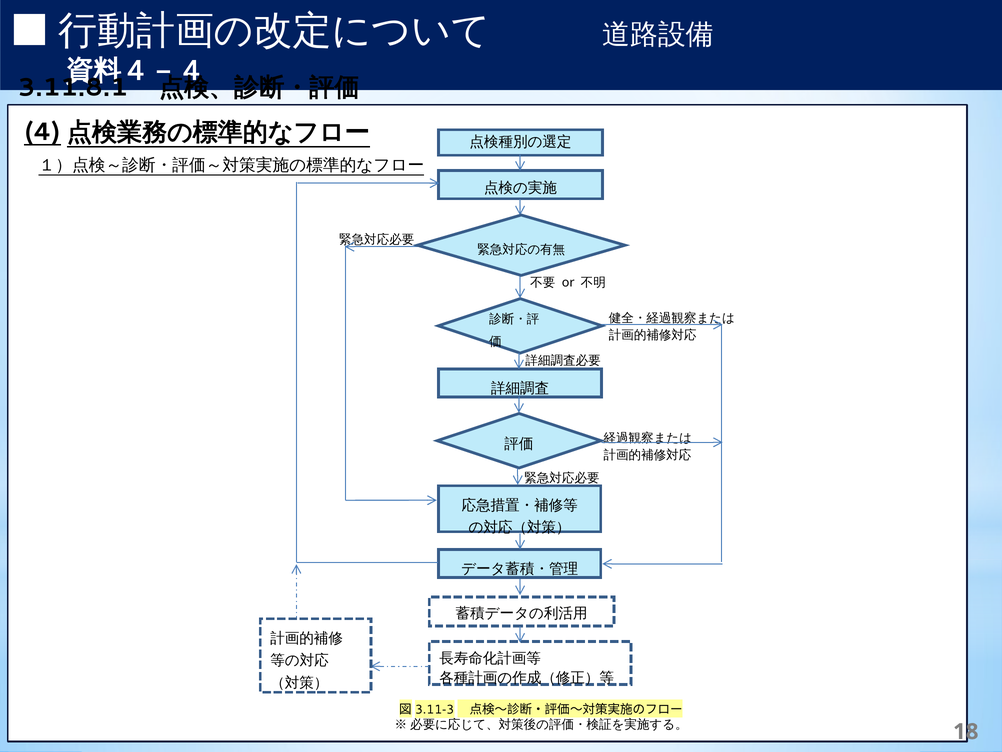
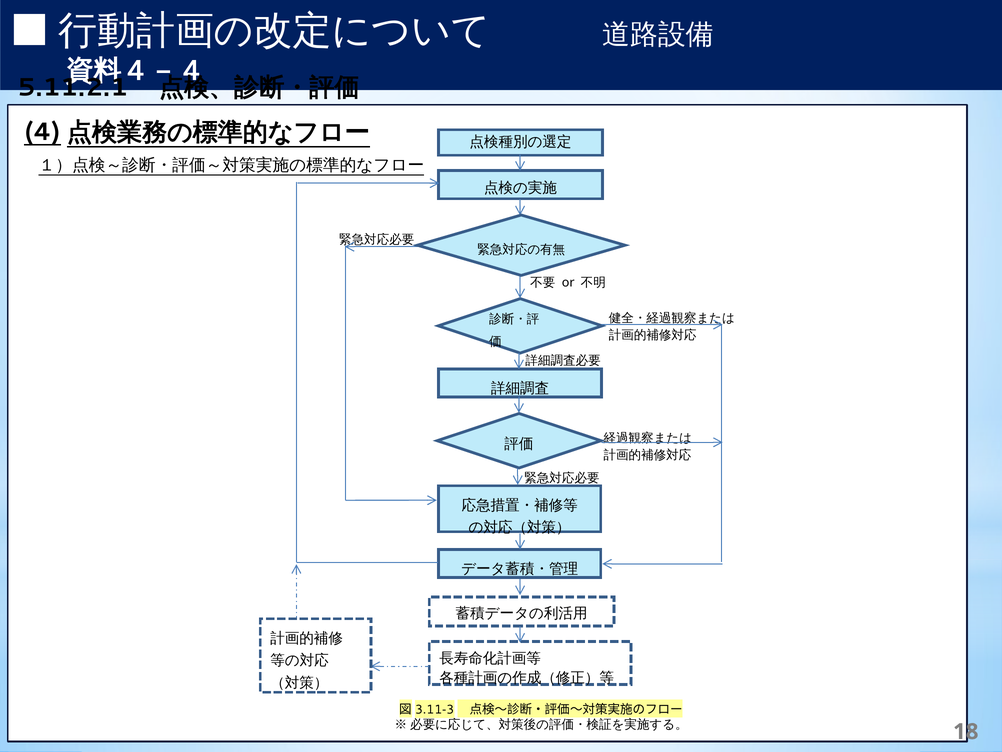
3.11.8.1: 3.11.8.1 -> 5.11.2.1
